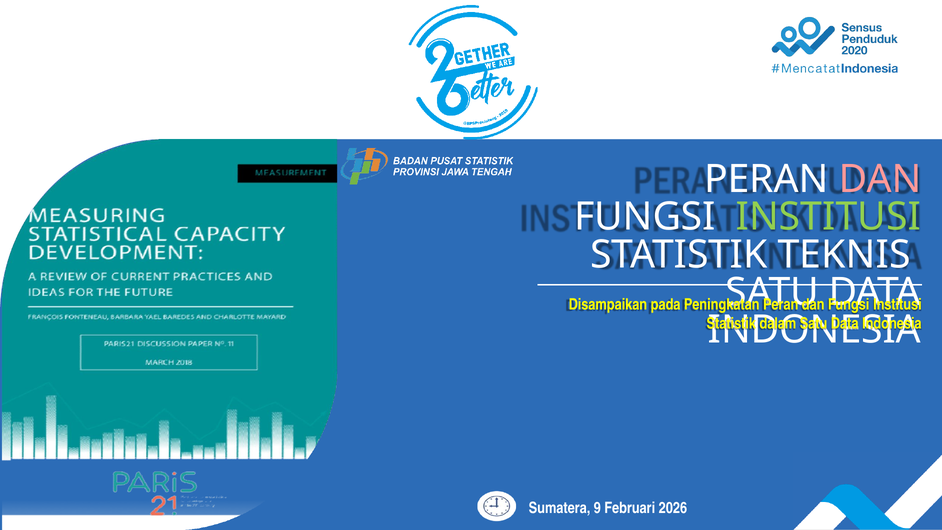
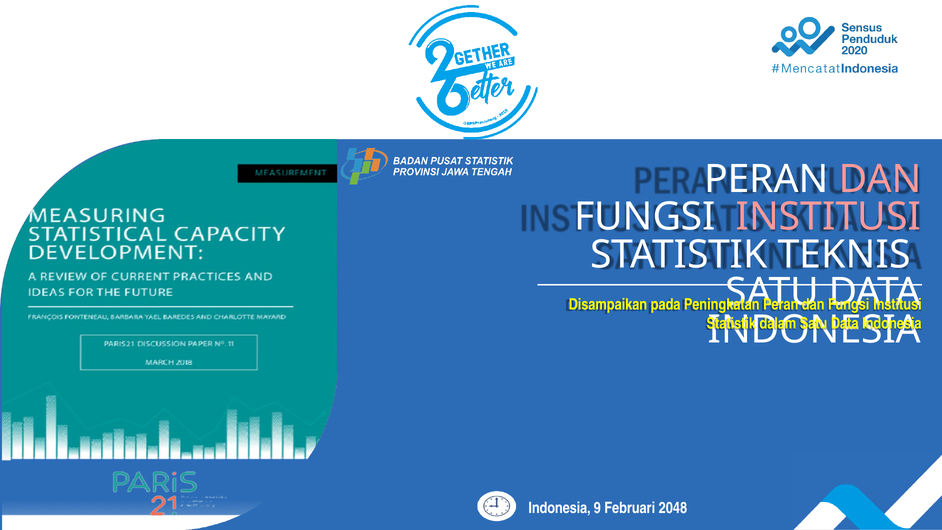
INSTITUSI at (828, 217) colour: light green -> pink
Sumatera at (560, 508): Sumatera -> Indonesia
2026: 2026 -> 2048
